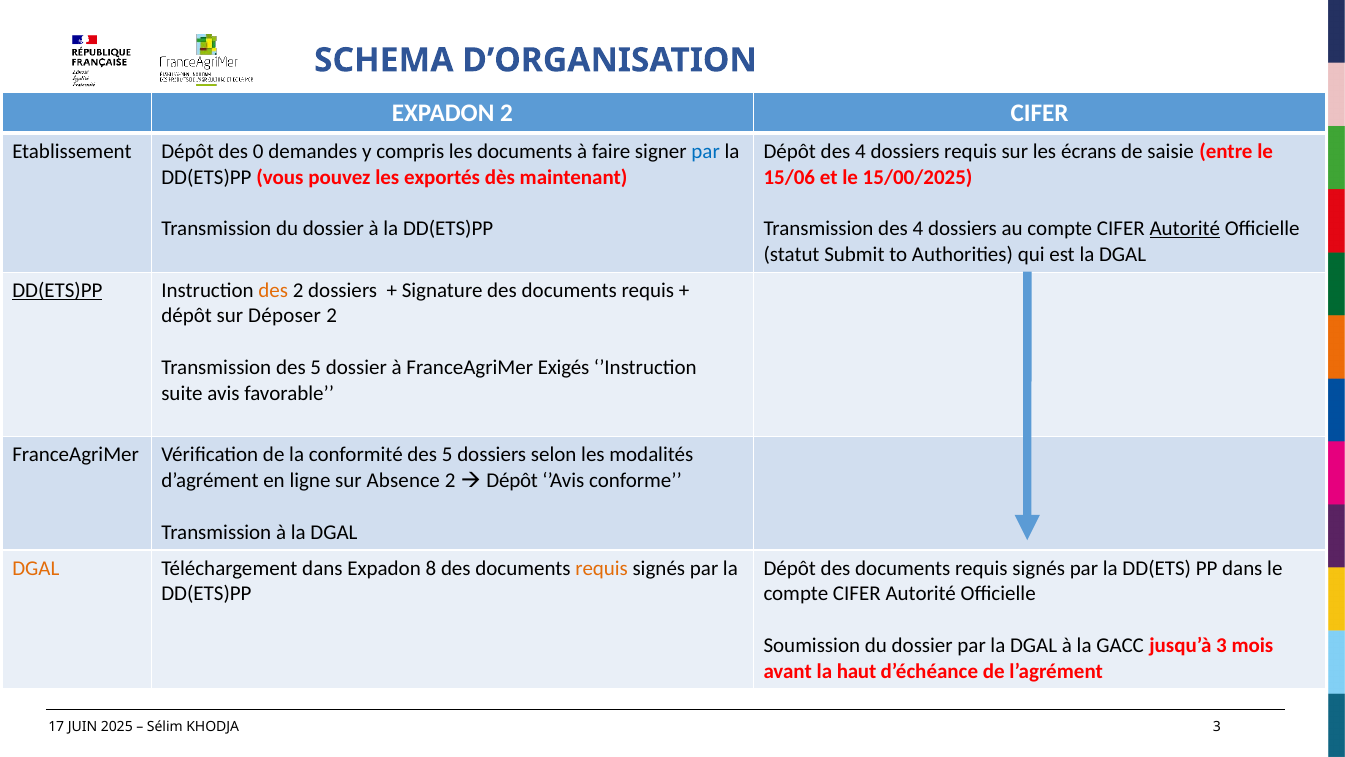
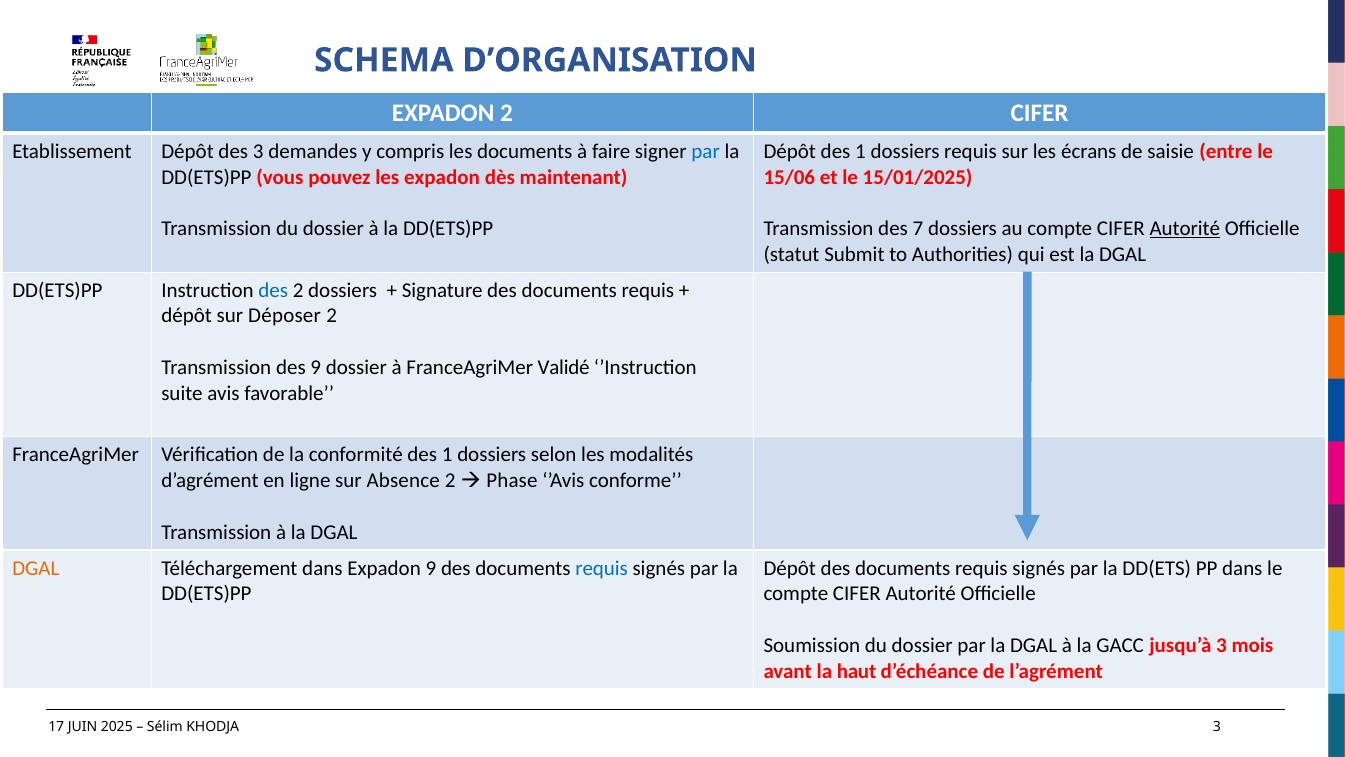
des 0: 0 -> 3
Dépôt des 4: 4 -> 1
les exportés: exportés -> expadon
15/00/2025: 15/00/2025 -> 15/01/2025
Transmission des 4: 4 -> 7
DD(ETS)PP at (57, 290) underline: present -> none
des at (273, 290) colour: orange -> blue
Transmission des 5: 5 -> 9
Exigés: Exigés -> Validé
conformité des 5: 5 -> 1
Dépôt at (512, 480): Dépôt -> Phase
Expadon 8: 8 -> 9
requis at (602, 568) colour: orange -> blue
